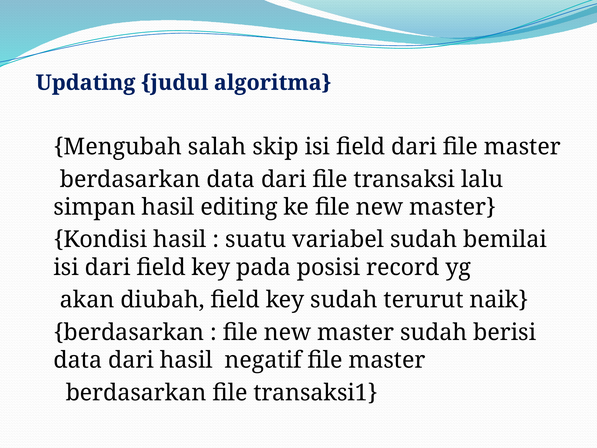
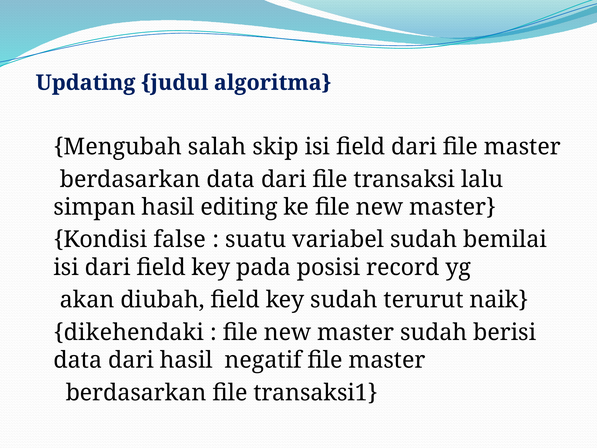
Kondisi hasil: hasil -> false
berdasarkan at (129, 332): berdasarkan -> dikehendaki
